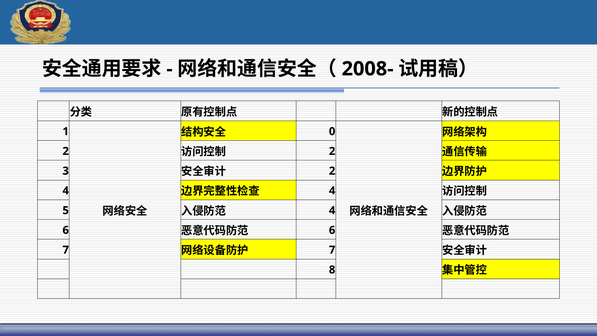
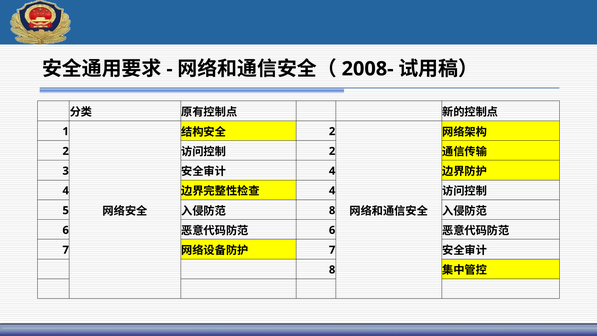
0 at (332, 131): 0 -> 2
2 at (332, 171): 2 -> 4
4 at (332, 210): 4 -> 8
